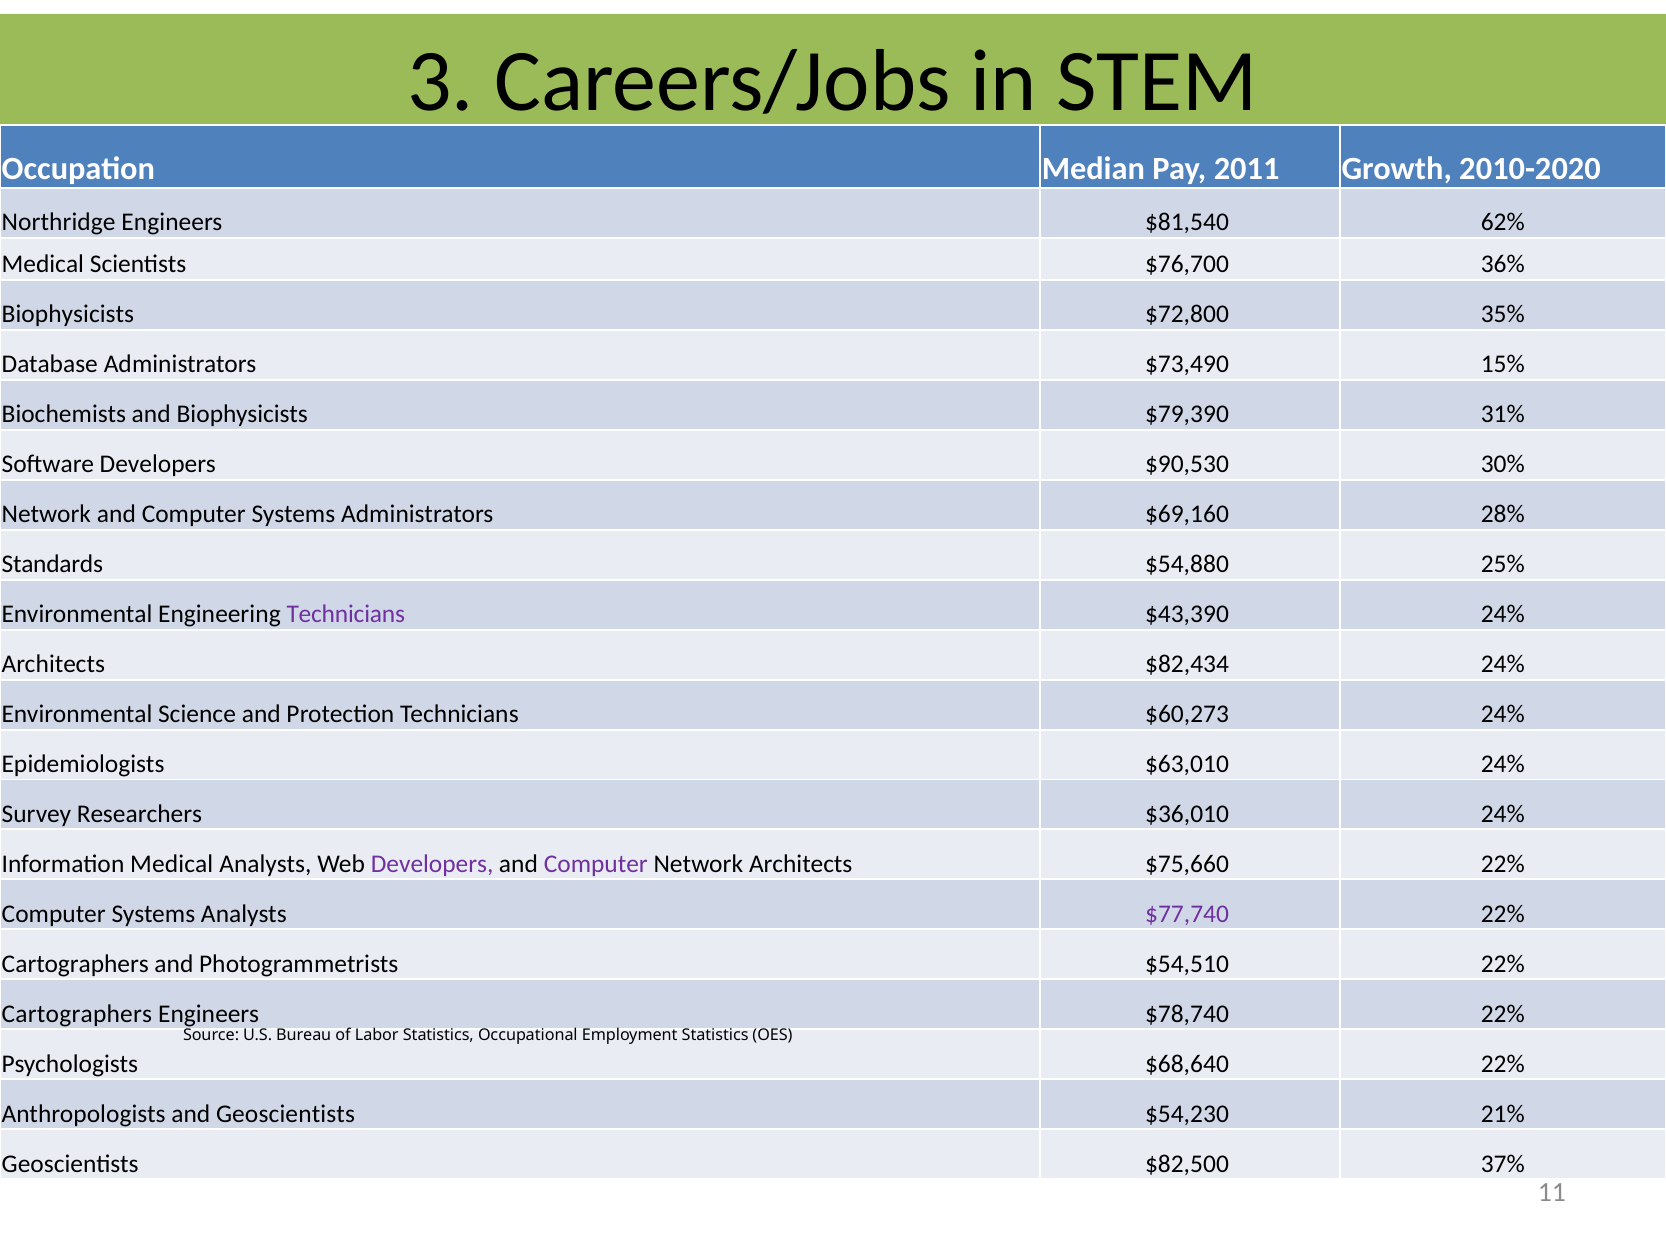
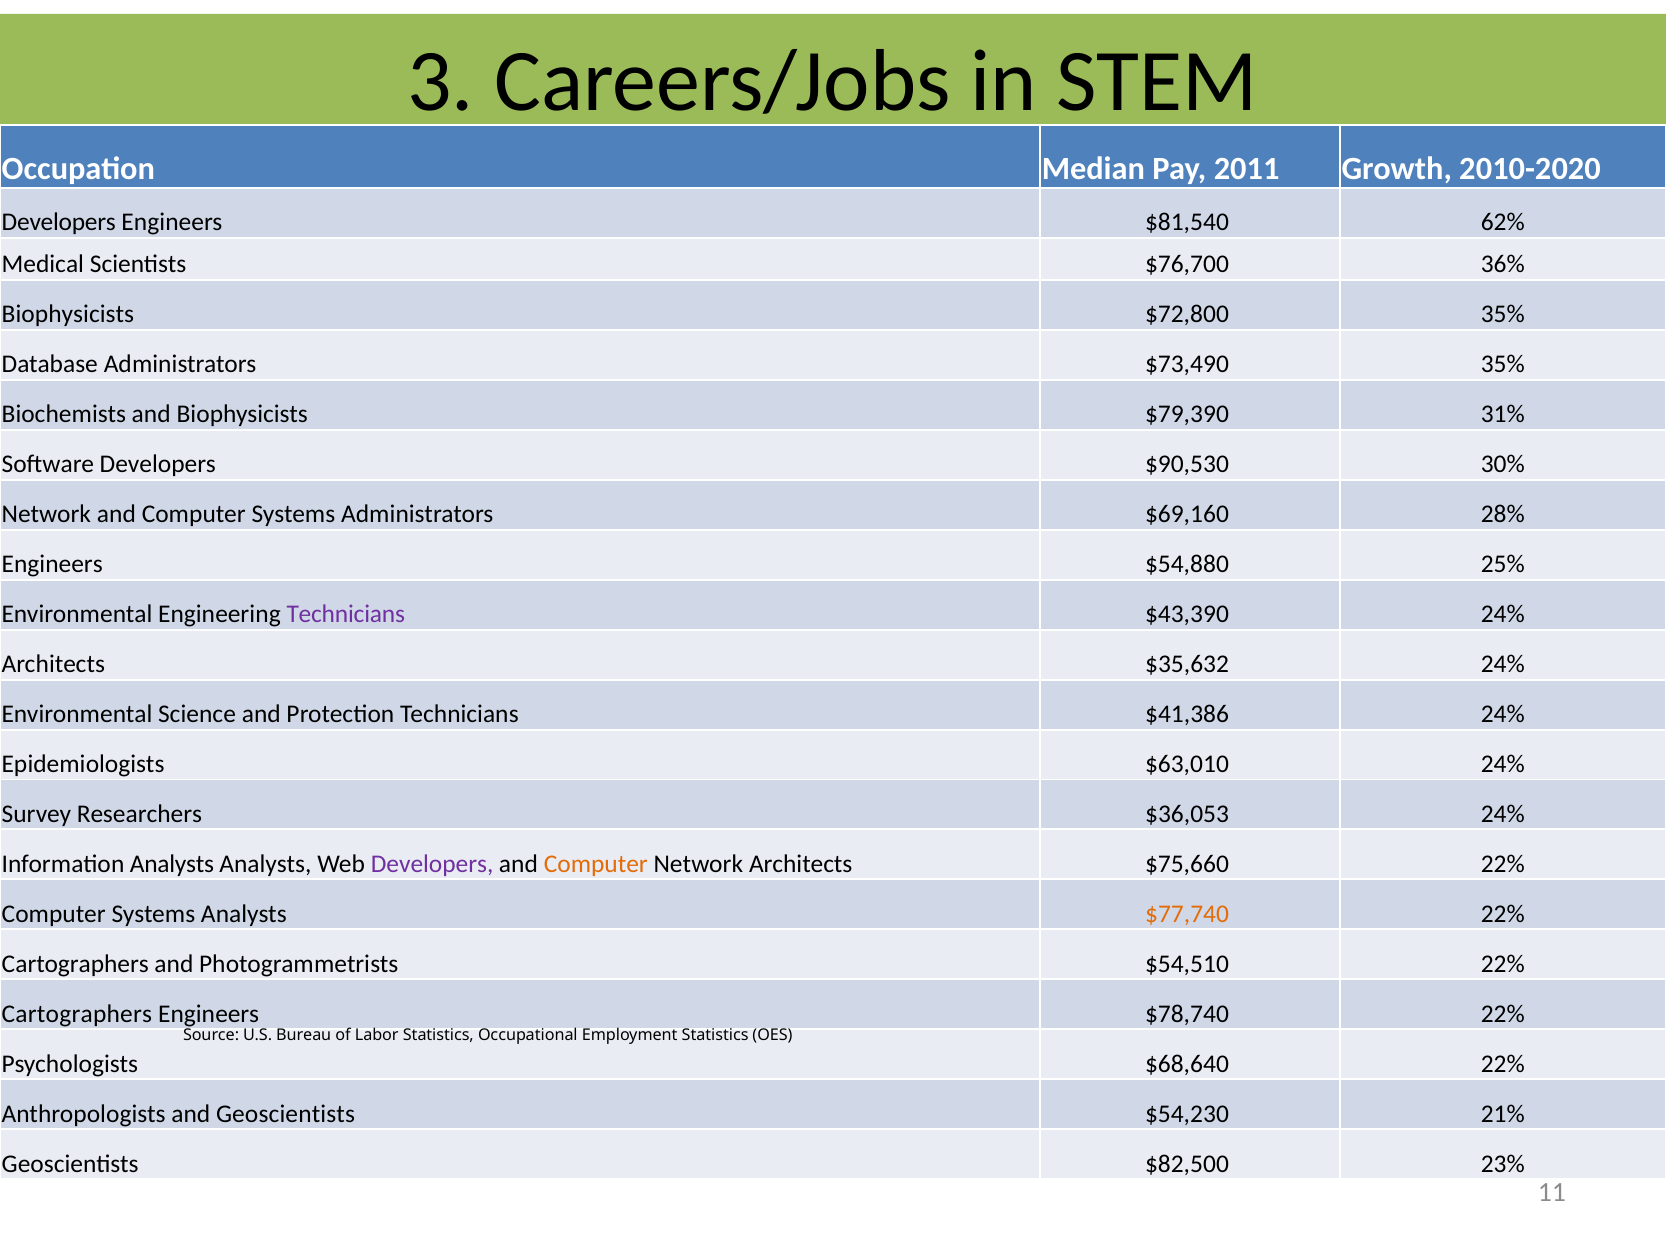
Northridge at (59, 222): Northridge -> Developers
$73,490 15%: 15% -> 35%
Standards at (52, 565): Standards -> Engineers
$82,434: $82,434 -> $35,632
$60,273: $60,273 -> $41,386
$36,010: $36,010 -> $36,053
Information Medical: Medical -> Analysts
Computer at (596, 864) colour: purple -> orange
$77,740 colour: purple -> orange
37%: 37% -> 23%
